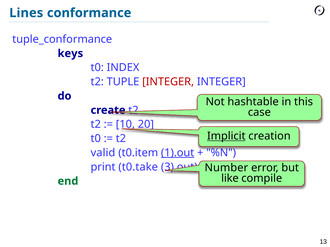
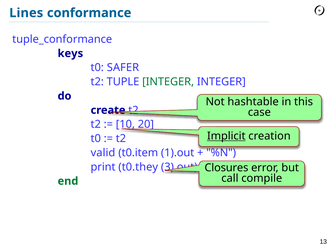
INDEX: INDEX -> SAFER
INTEGER at (168, 82) colour: red -> green
1).out underline: present -> none
t0.take: t0.take -> t0.they
Number: Number -> Closures
like: like -> call
